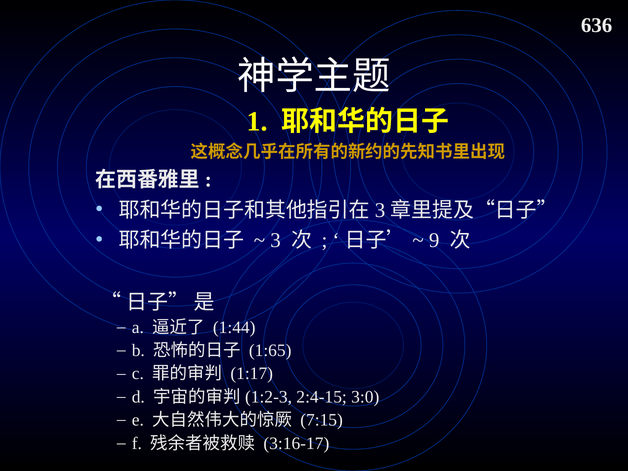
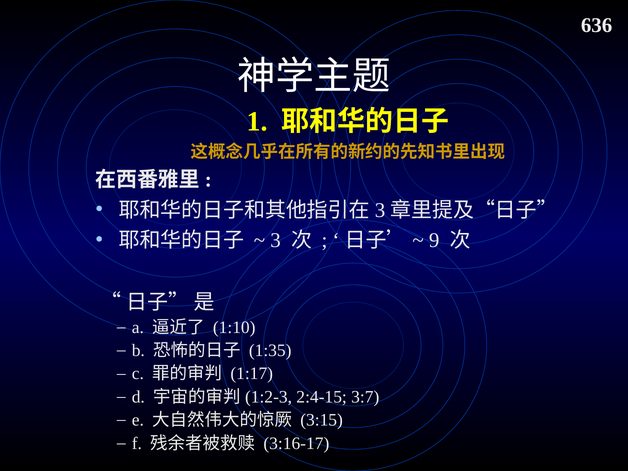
1:44: 1:44 -> 1:10
1:65: 1:65 -> 1:35
3:0: 3:0 -> 3:7
7:15: 7:15 -> 3:15
